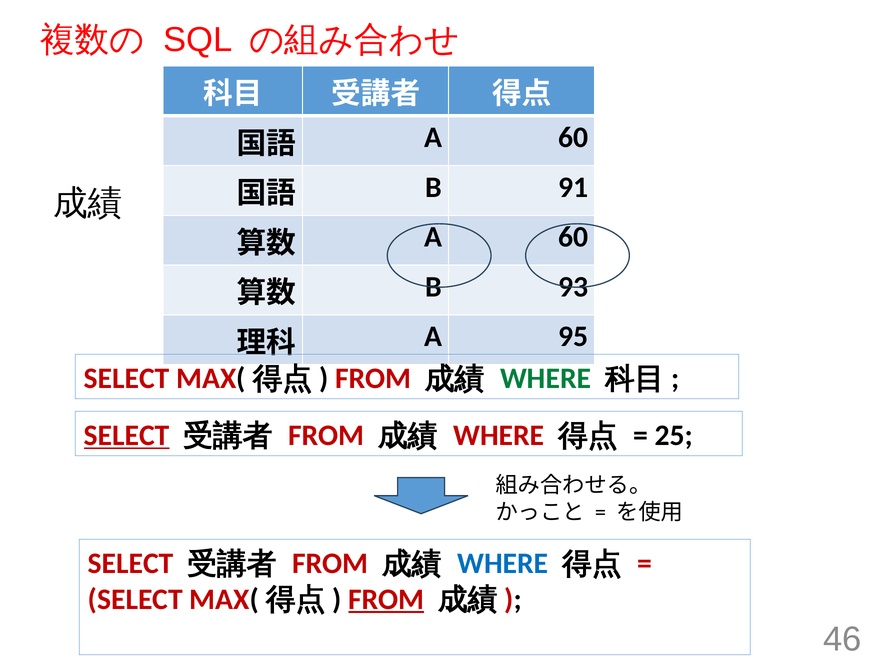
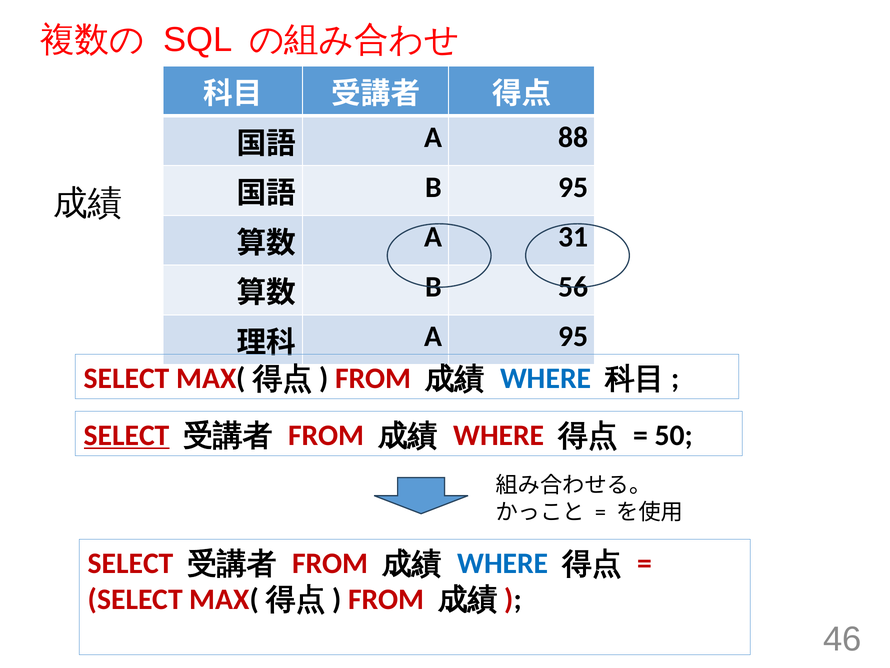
60 at (573, 137): 60 -> 88
B 91: 91 -> 95
60 at (573, 237): 60 -> 31
93: 93 -> 56
WHERE at (546, 378) colour: green -> blue
25: 25 -> 50
FROM at (386, 599) underline: present -> none
